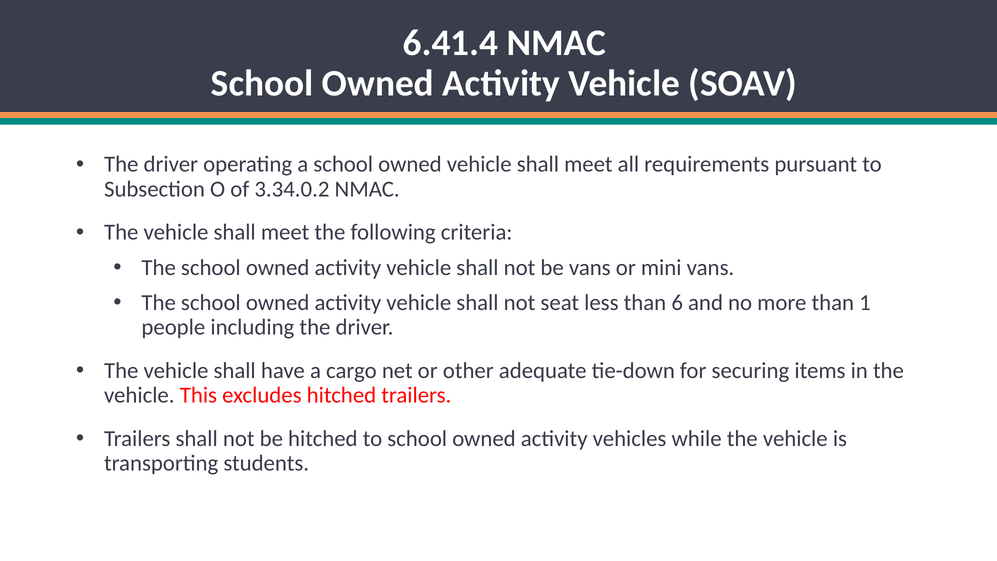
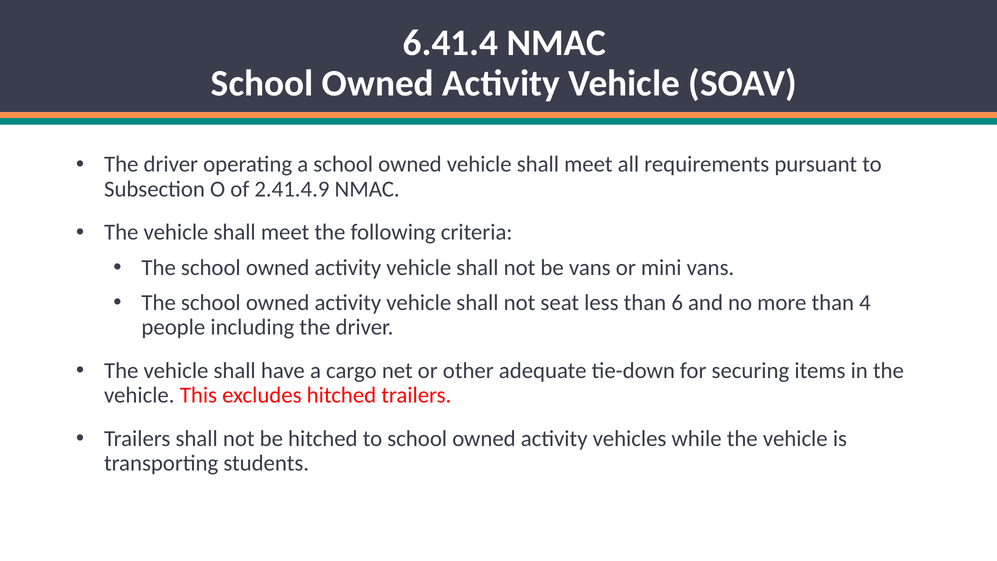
3.34.0.2: 3.34.0.2 -> 2.41.4.9
1: 1 -> 4
